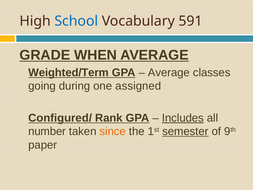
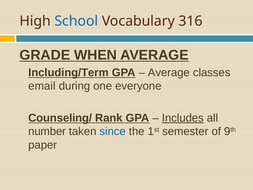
591: 591 -> 316
Weighted/Term: Weighted/Term -> Including/Term
going: going -> email
assigned: assigned -> everyone
Configured/: Configured/ -> Counseling/
since colour: orange -> blue
semester underline: present -> none
